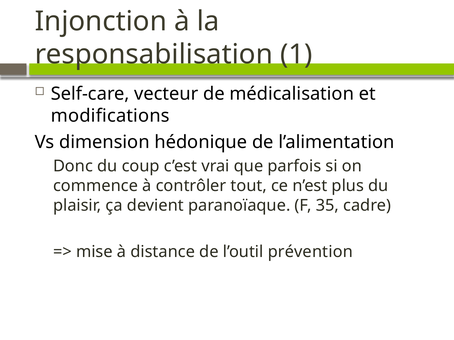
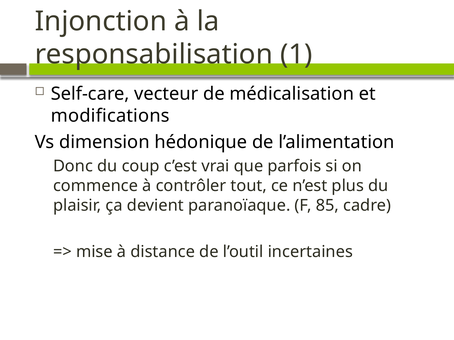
35: 35 -> 85
prévention: prévention -> incertaines
